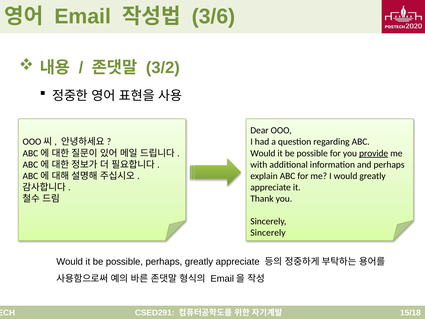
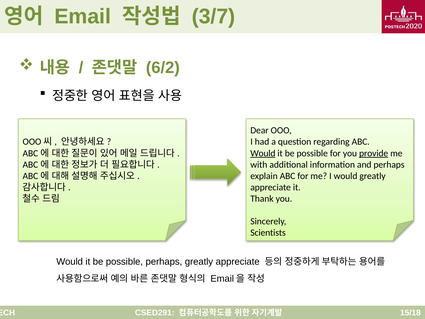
3/6: 3/6 -> 3/7
3/2: 3/2 -> 6/2
Would at (263, 153) underline: none -> present
Sincerely at (268, 232): Sincerely -> Scientists
